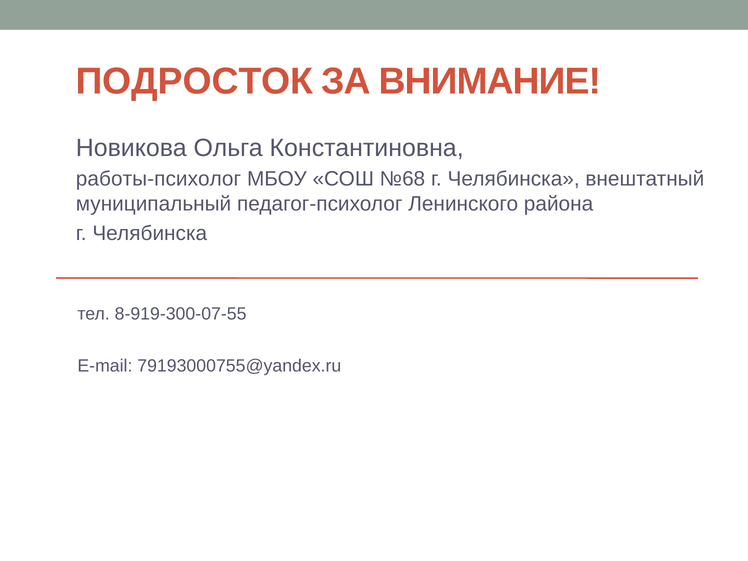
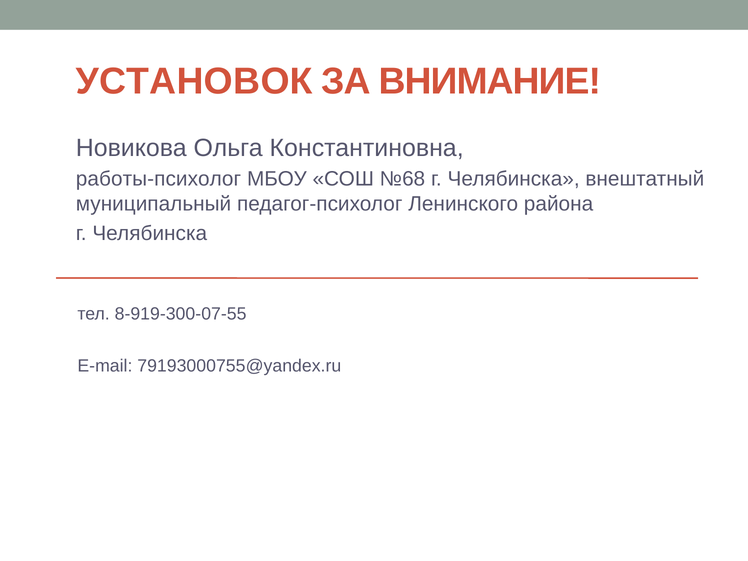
ПОДРОСТОК: ПОДРОСТОК -> УСТАНОВОК
